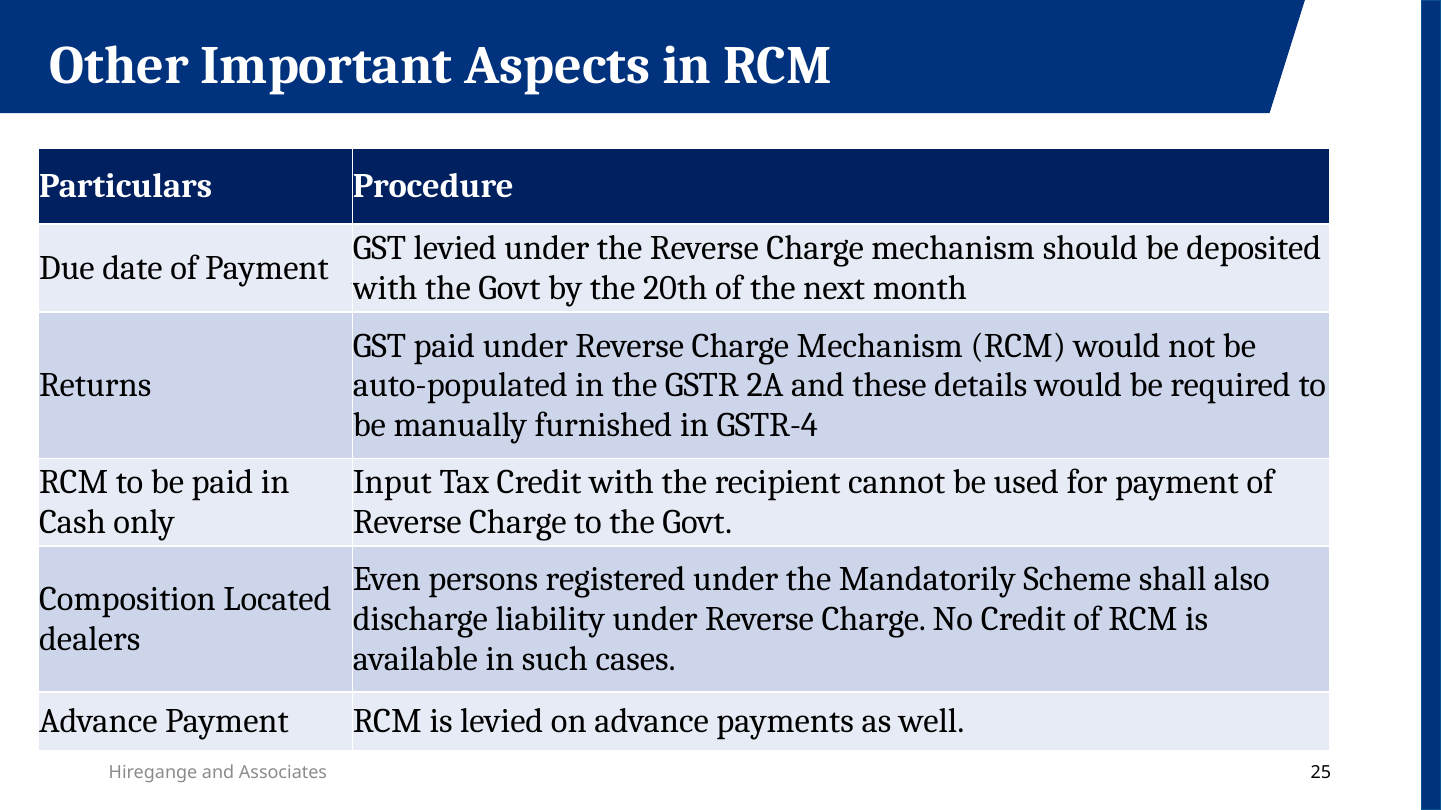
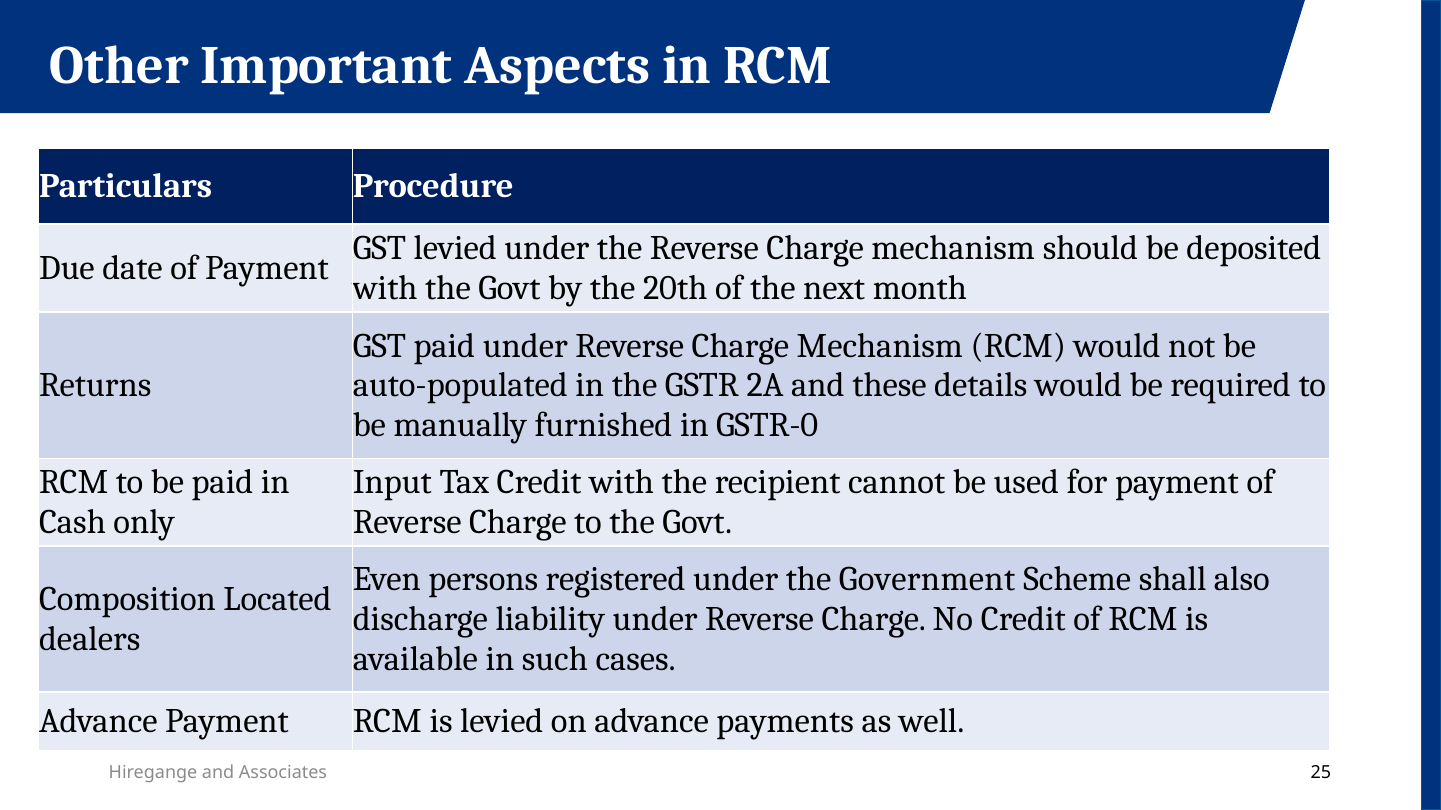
GSTR-4: GSTR-4 -> GSTR-0
Mandatorily: Mandatorily -> Government
